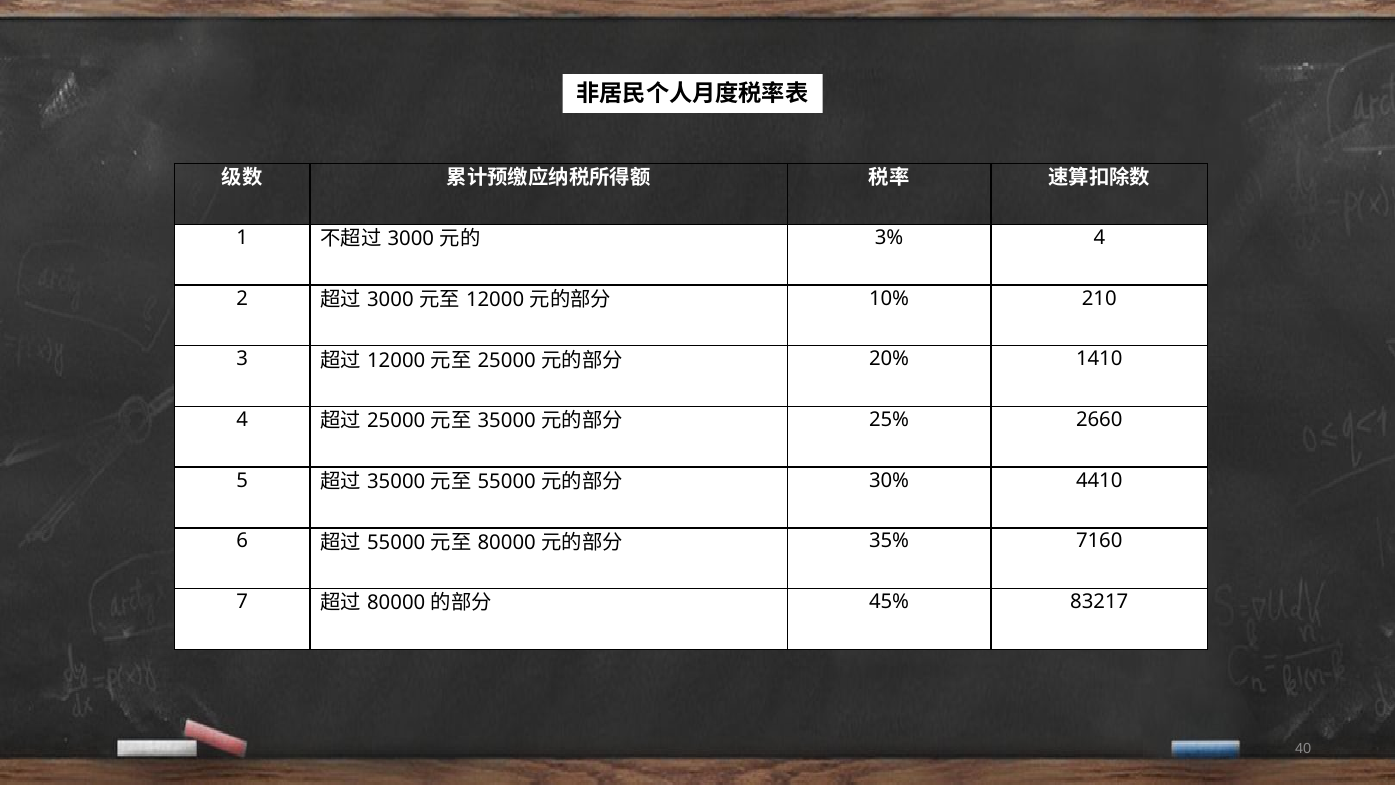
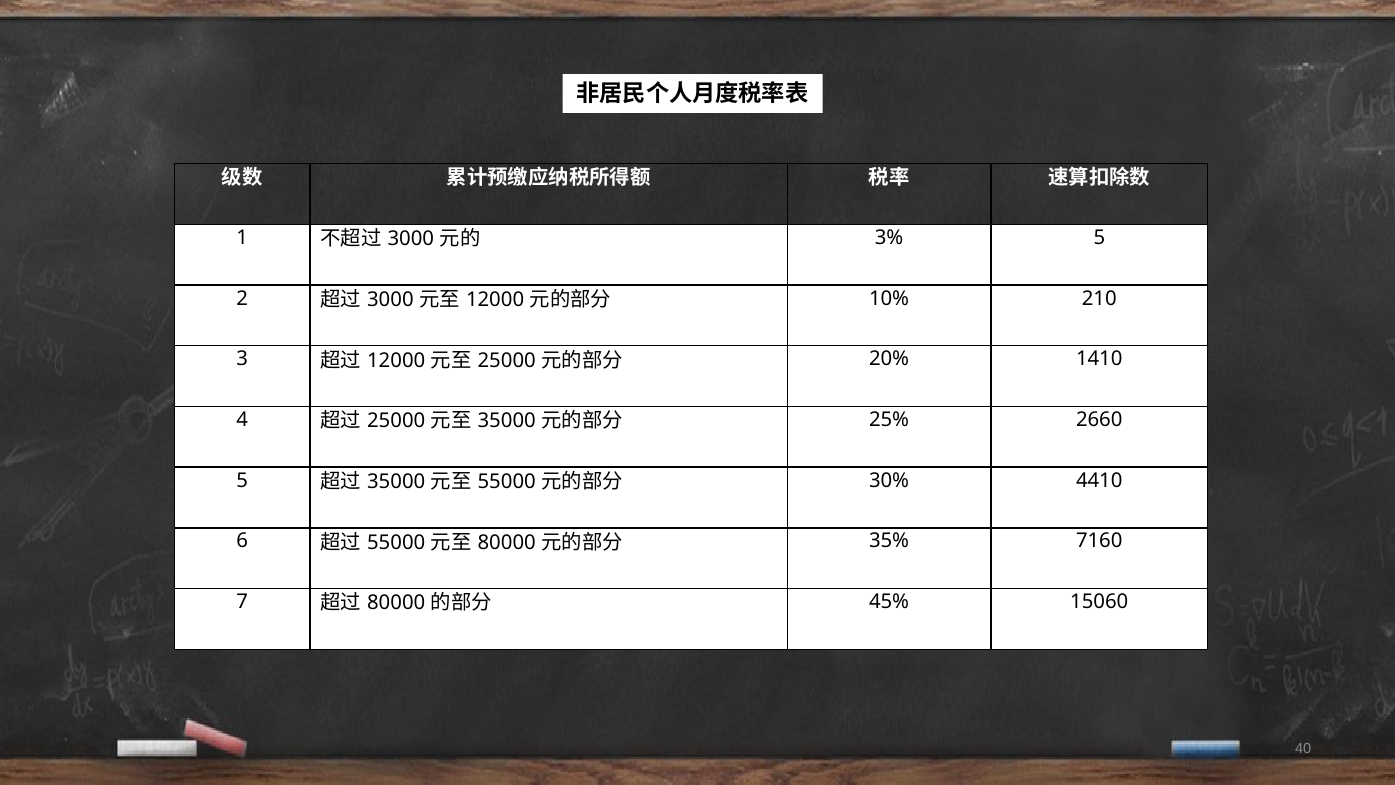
3% 4: 4 -> 5
83217: 83217 -> 15060
